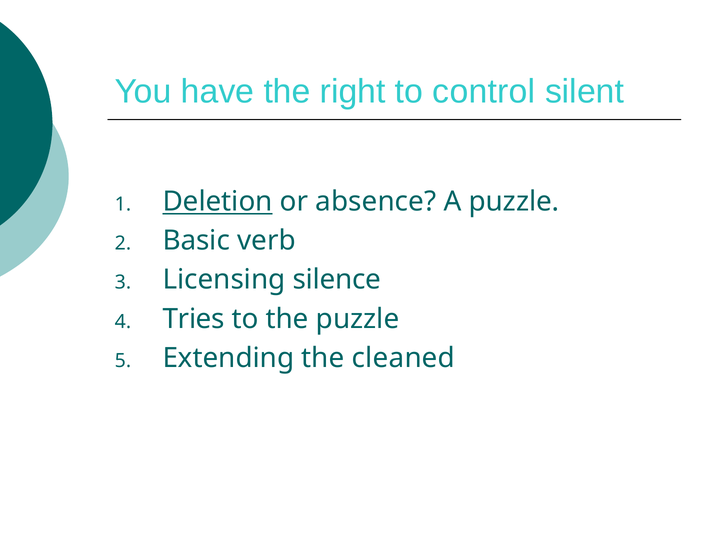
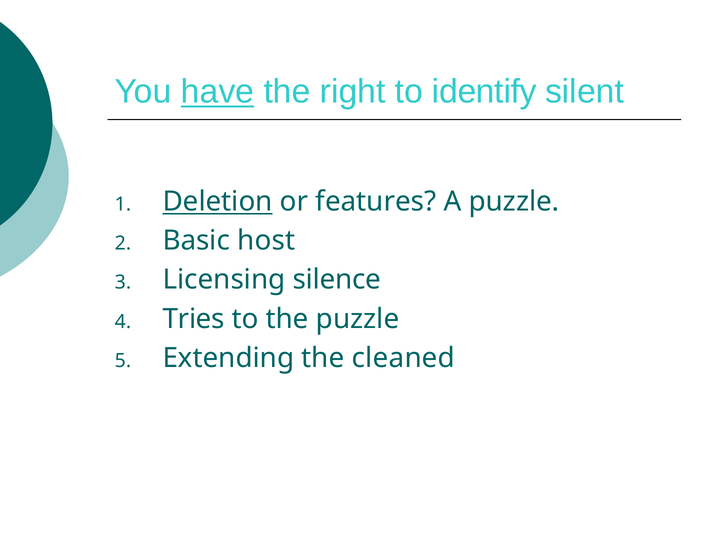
have underline: none -> present
control: control -> identify
absence: absence -> features
verb: verb -> host
